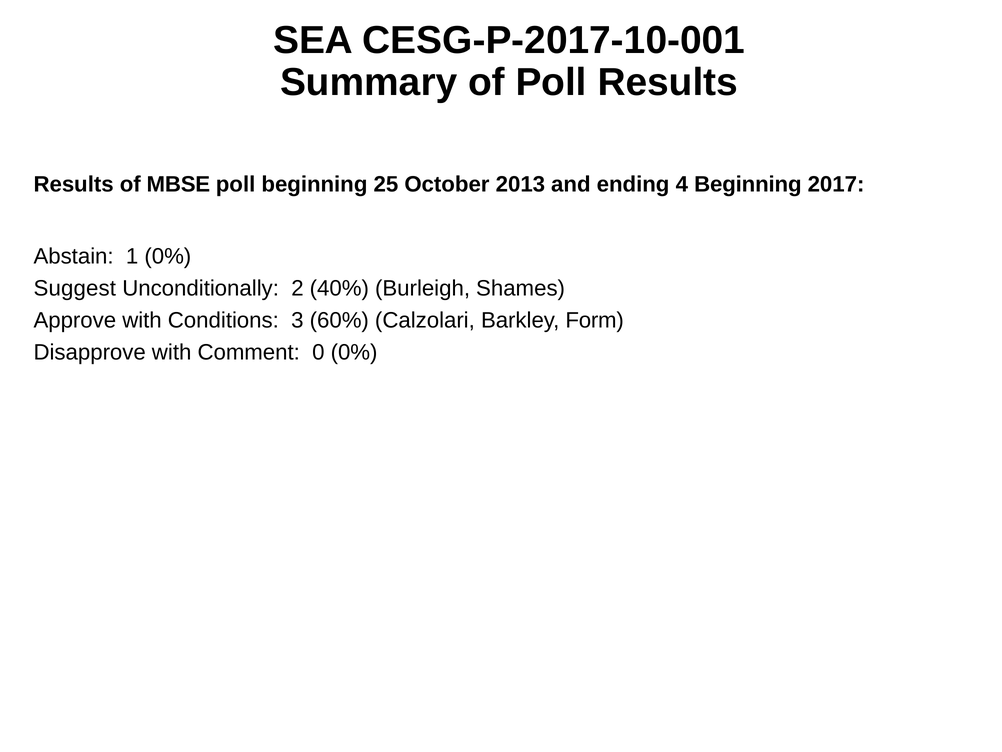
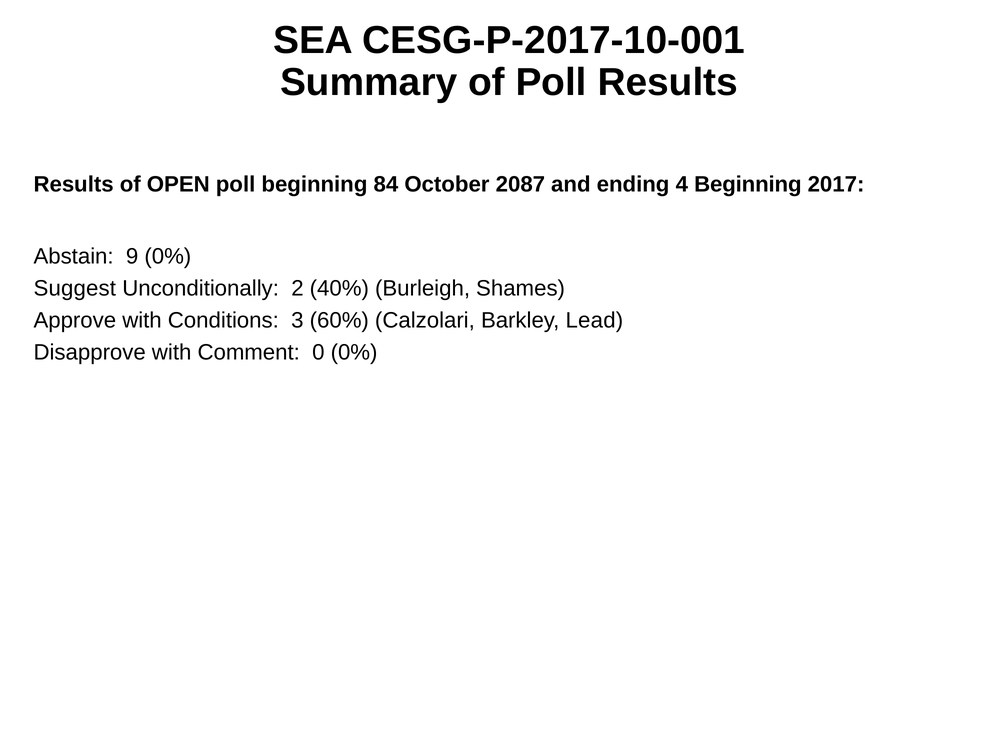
MBSE: MBSE -> OPEN
25: 25 -> 84
2013: 2013 -> 2087
1: 1 -> 9
Form: Form -> Lead
